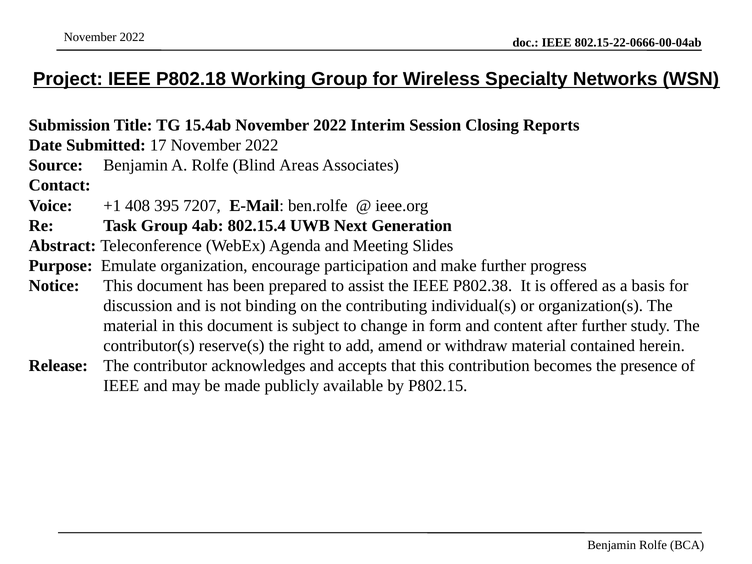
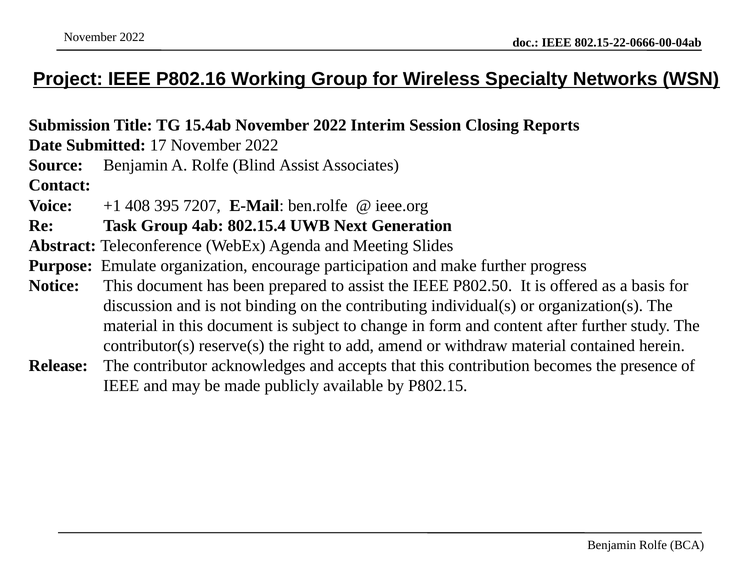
P802.18: P802.18 -> P802.16
Blind Areas: Areas -> Assist
P802.38: P802.38 -> P802.50
